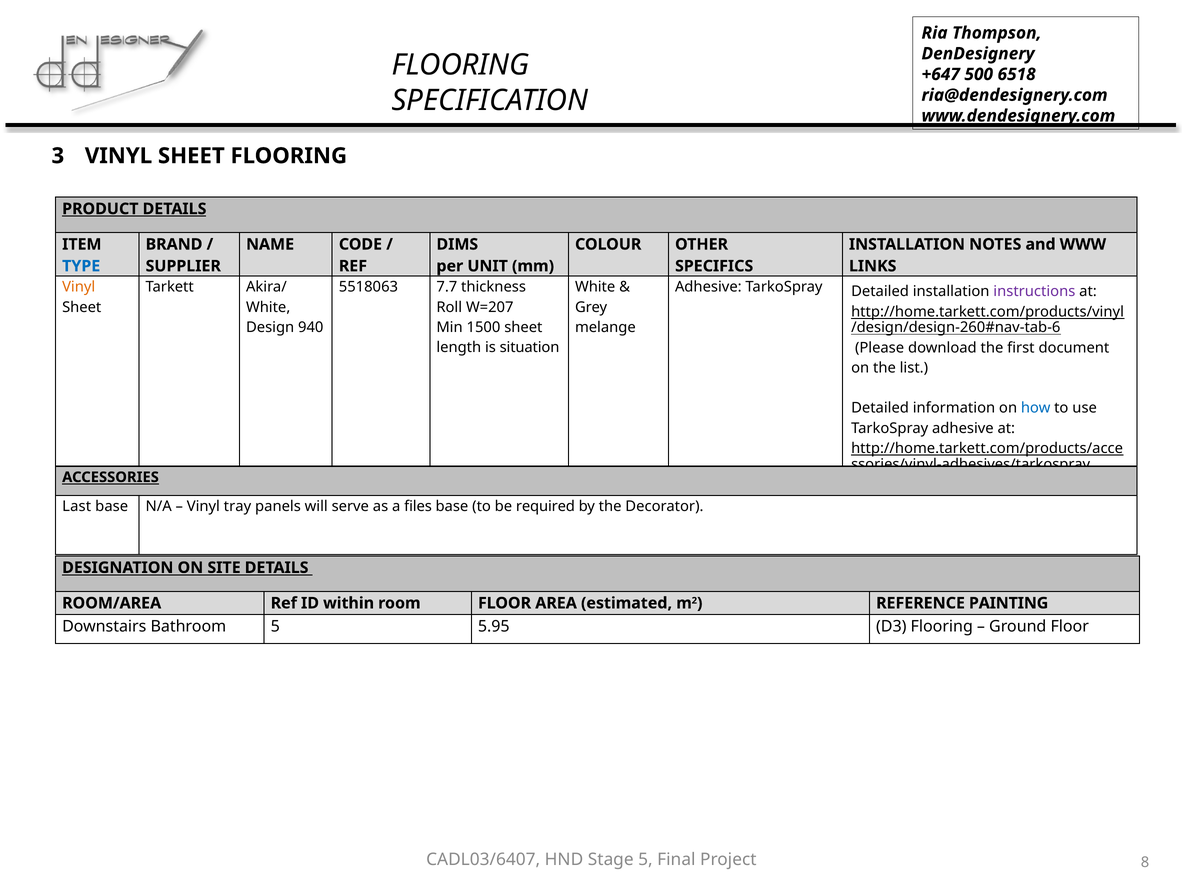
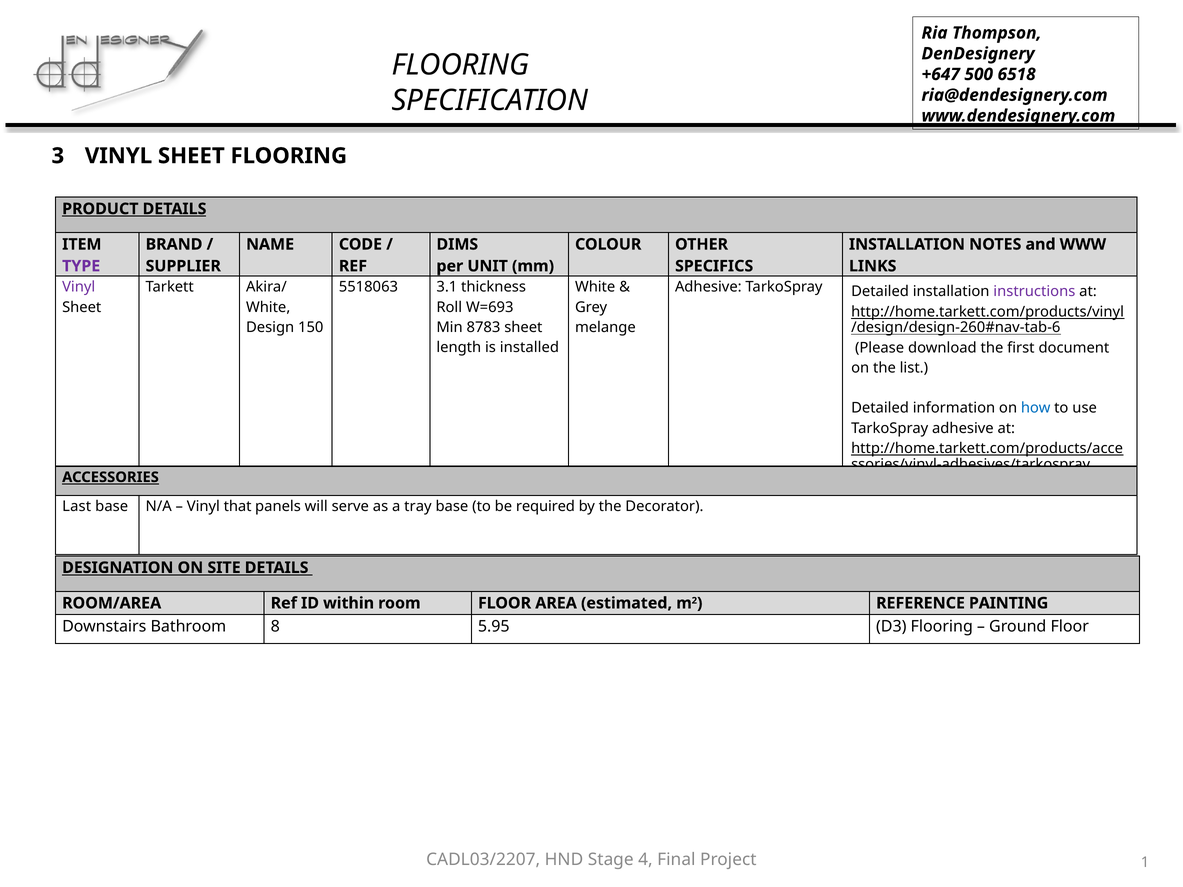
TYPE colour: blue -> purple
Vinyl at (79, 287) colour: orange -> purple
7.7: 7.7 -> 3.1
W=207: W=207 -> W=693
940: 940 -> 150
1500: 1500 -> 8783
situation: situation -> installed
tray: tray -> that
files: files -> tray
Bathroom 5: 5 -> 8
CADL03/6407: CADL03/6407 -> CADL03/2207
Stage 5: 5 -> 4
8: 8 -> 1
